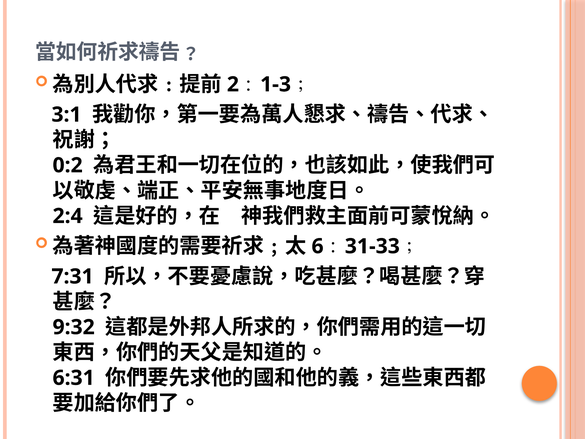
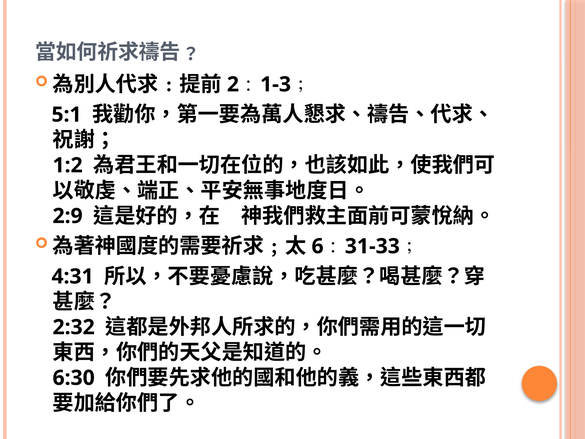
3:1: 3:1 -> 5:1
0:2: 0:2 -> 1:2
2:4: 2:4 -> 2:9
7:31: 7:31 -> 4:31
9:32: 9:32 -> 2:32
6:31: 6:31 -> 6:30
